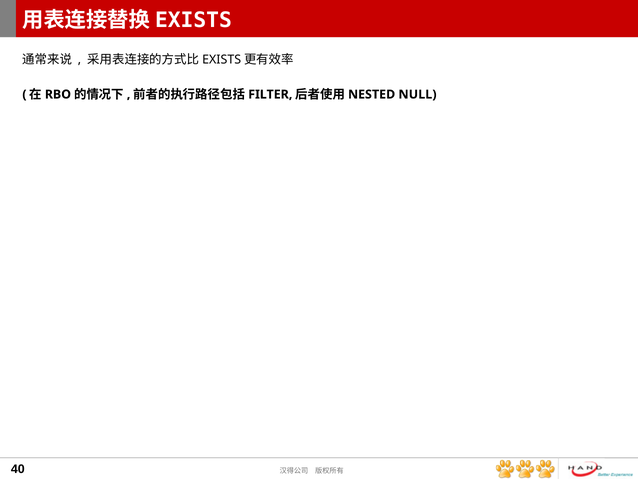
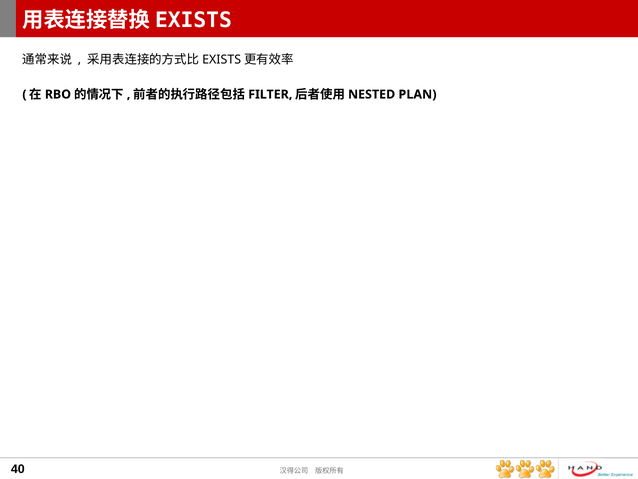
NULL: NULL -> PLAN
